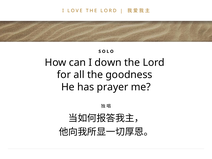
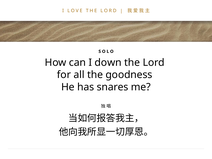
prayer: prayer -> snares
